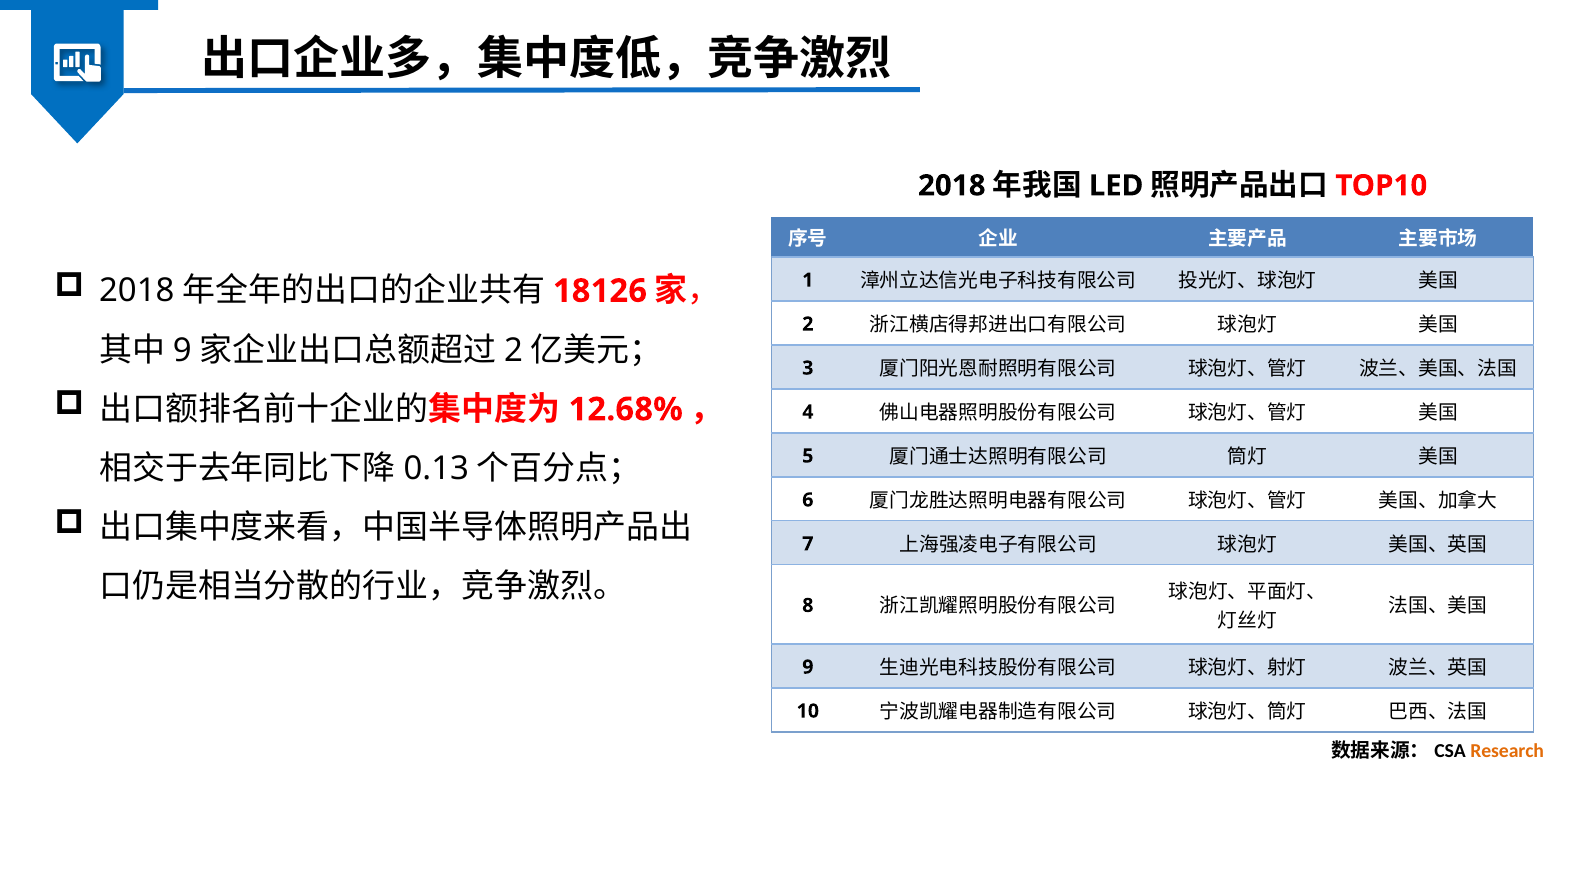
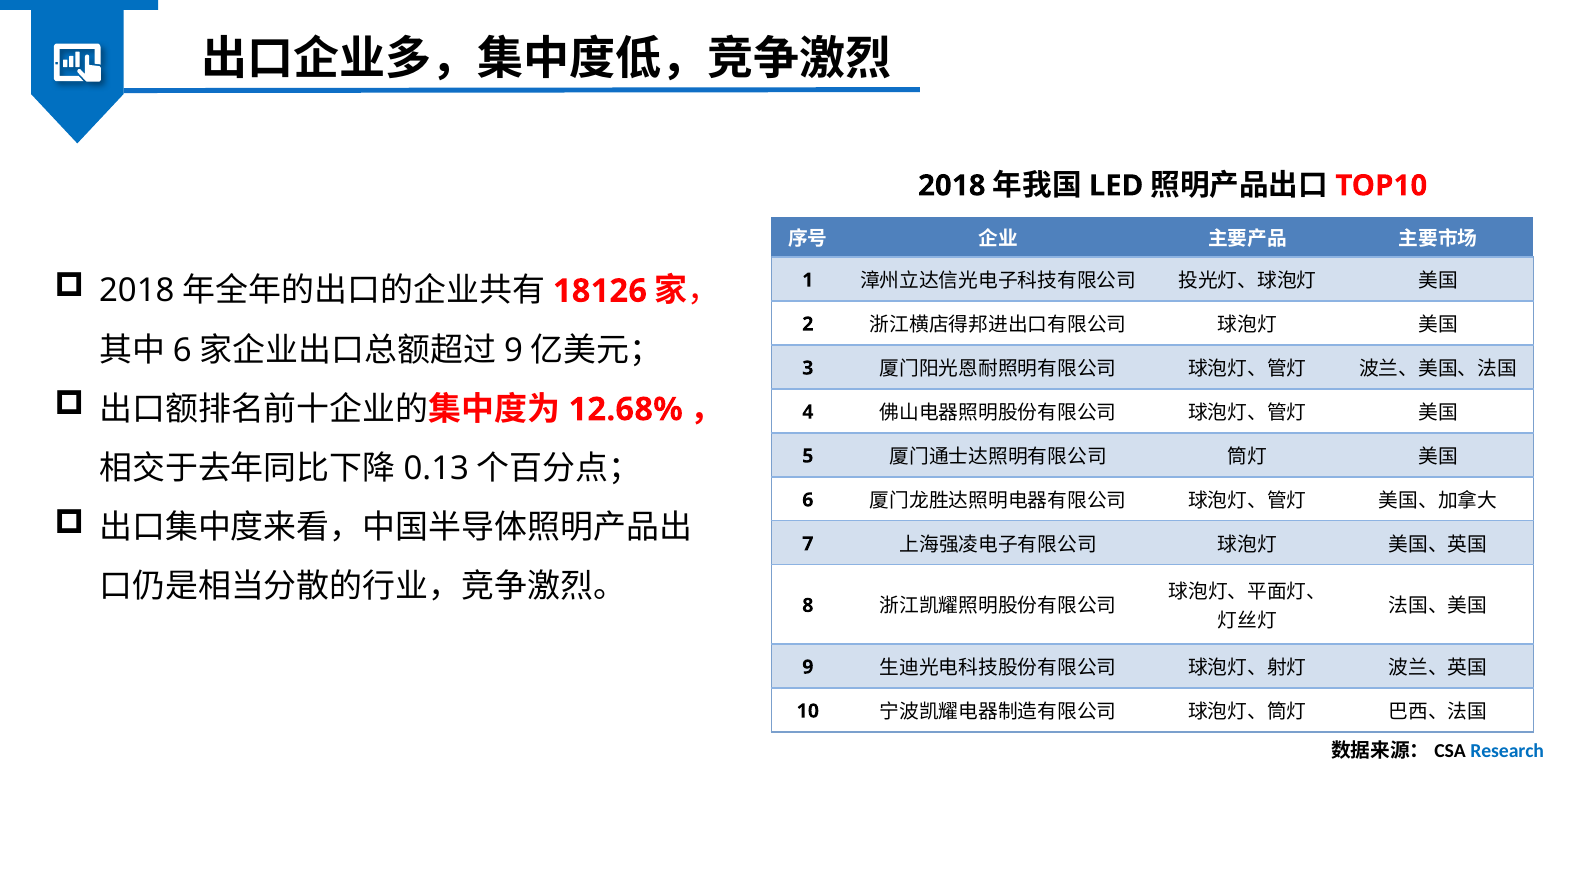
9 at (182, 350): 9 -> 6
2 at (514, 350): 2 -> 9
Research colour: orange -> blue
